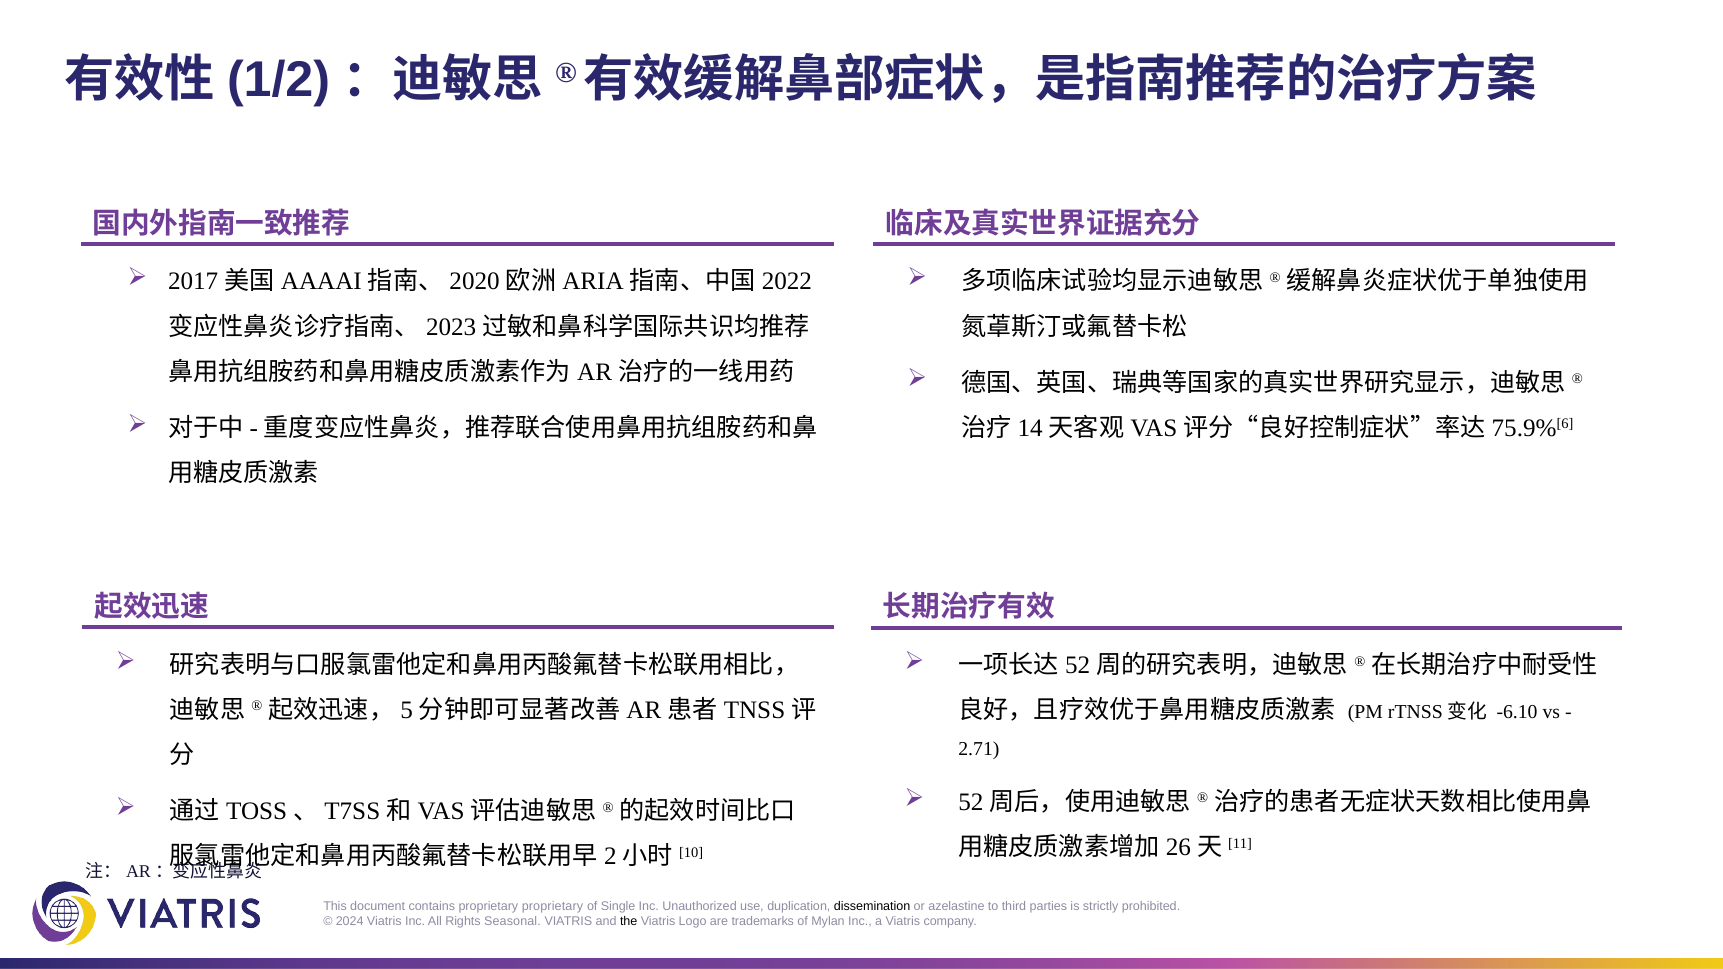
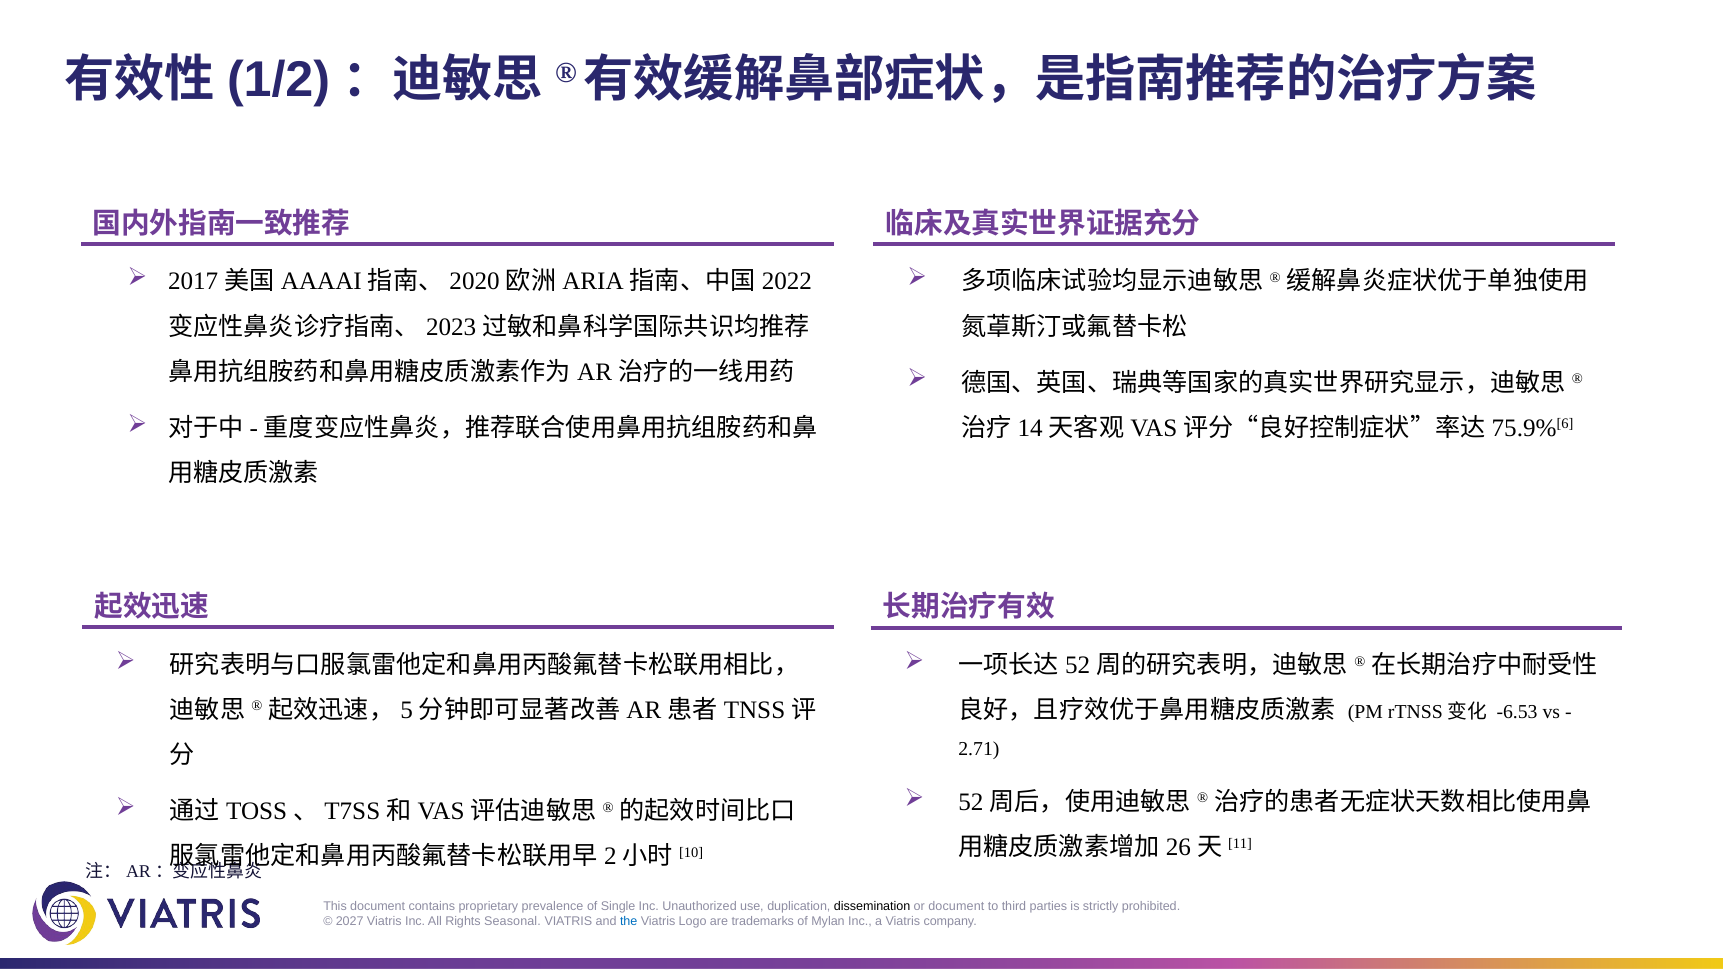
-6.10: -6.10 -> -6.53
proprietary proprietary: proprietary -> prevalence
or azelastine: azelastine -> document
2024: 2024 -> 2027
the colour: black -> blue
